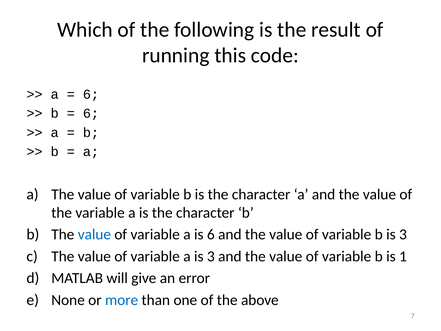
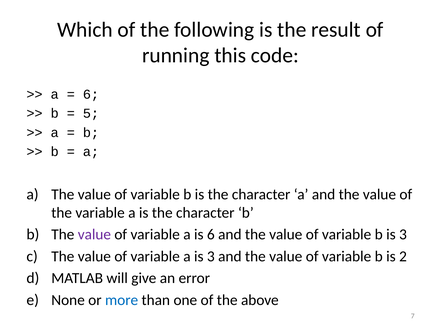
6 at (91, 113): 6 -> 5
value at (94, 234) colour: blue -> purple
1: 1 -> 2
